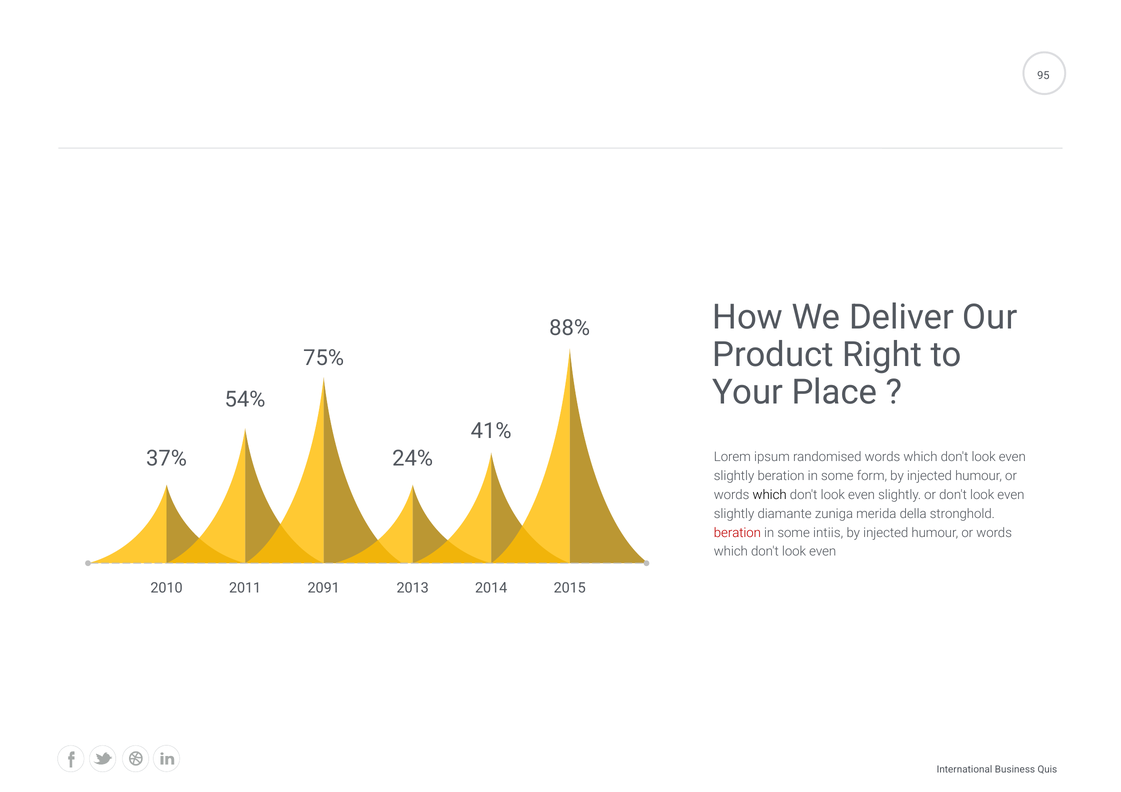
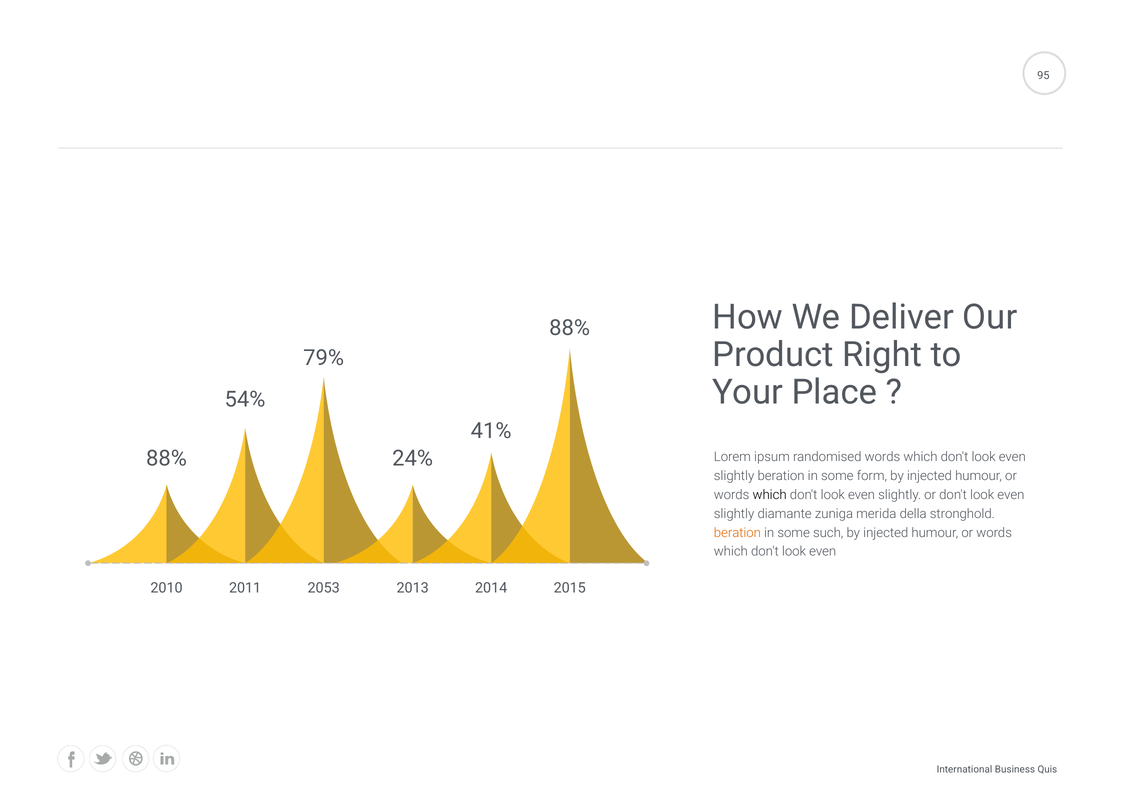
75%: 75% -> 79%
37% at (166, 459): 37% -> 88%
beration at (737, 533) colour: red -> orange
intiis: intiis -> such
2091: 2091 -> 2053
